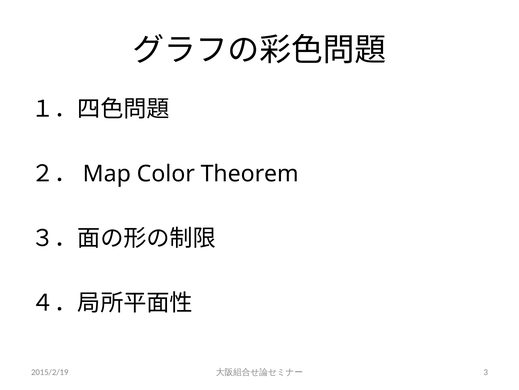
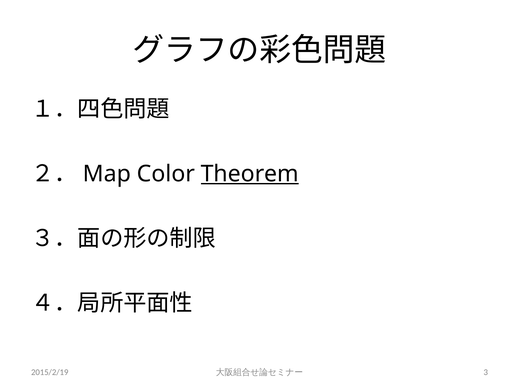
Theorem underline: none -> present
